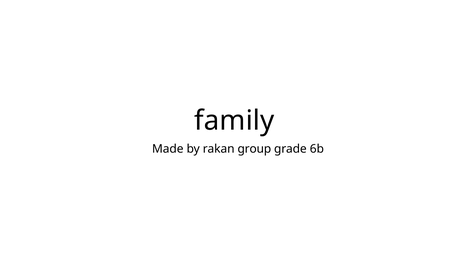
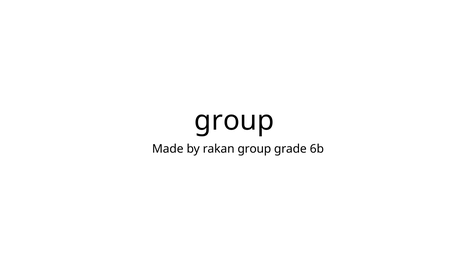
family at (234, 120): family -> group
